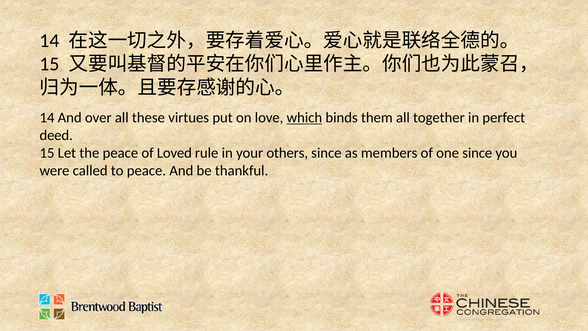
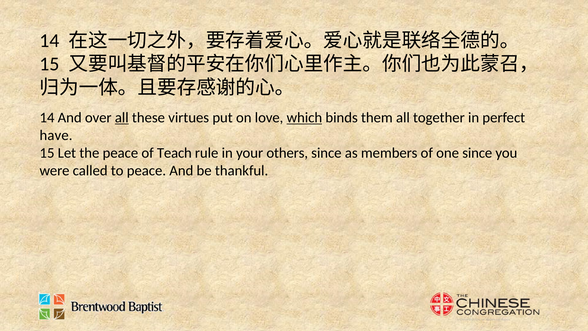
all at (122, 118) underline: none -> present
deed: deed -> have
Loved: Loved -> Teach
